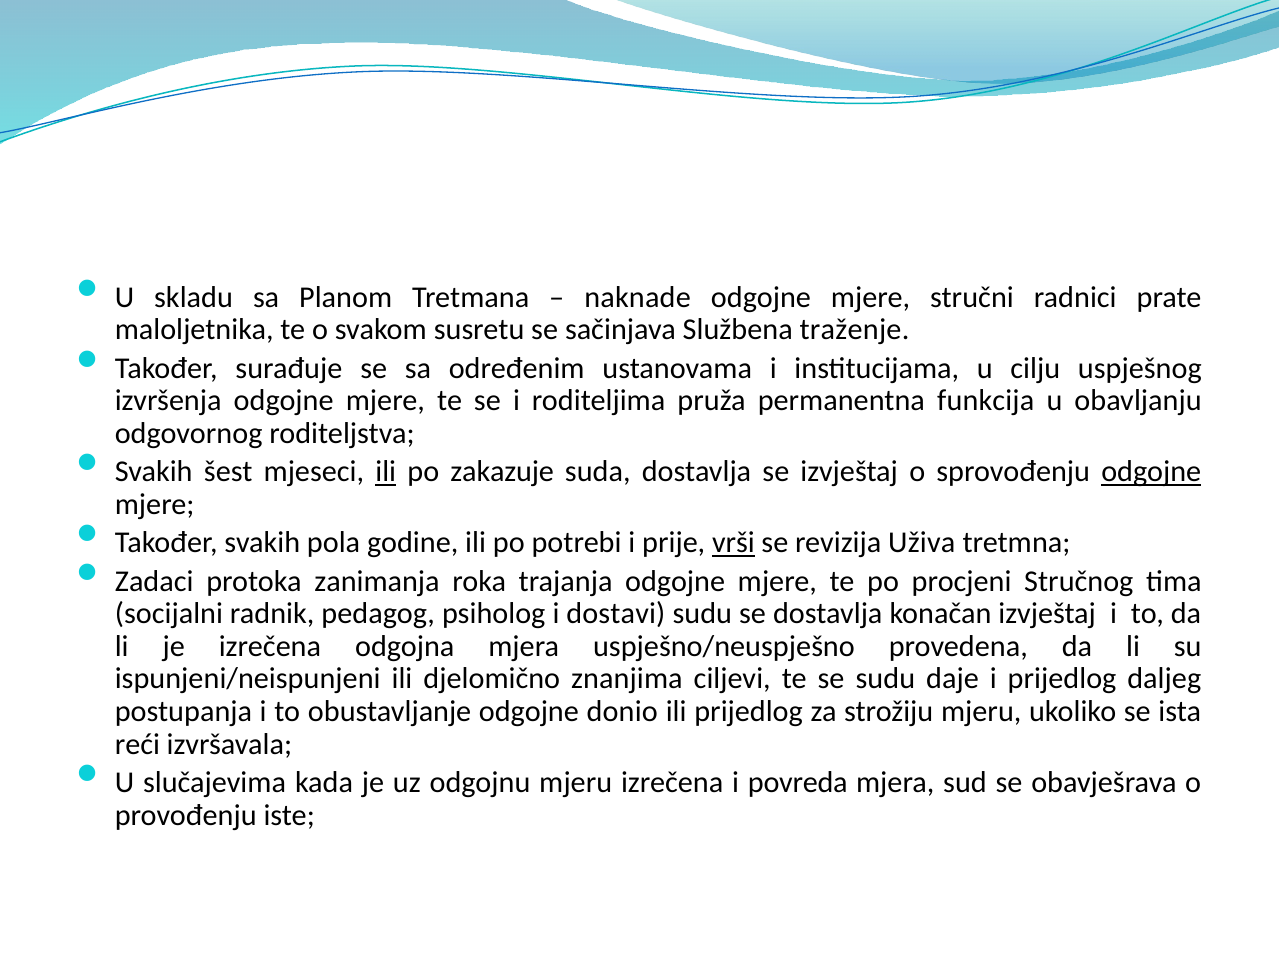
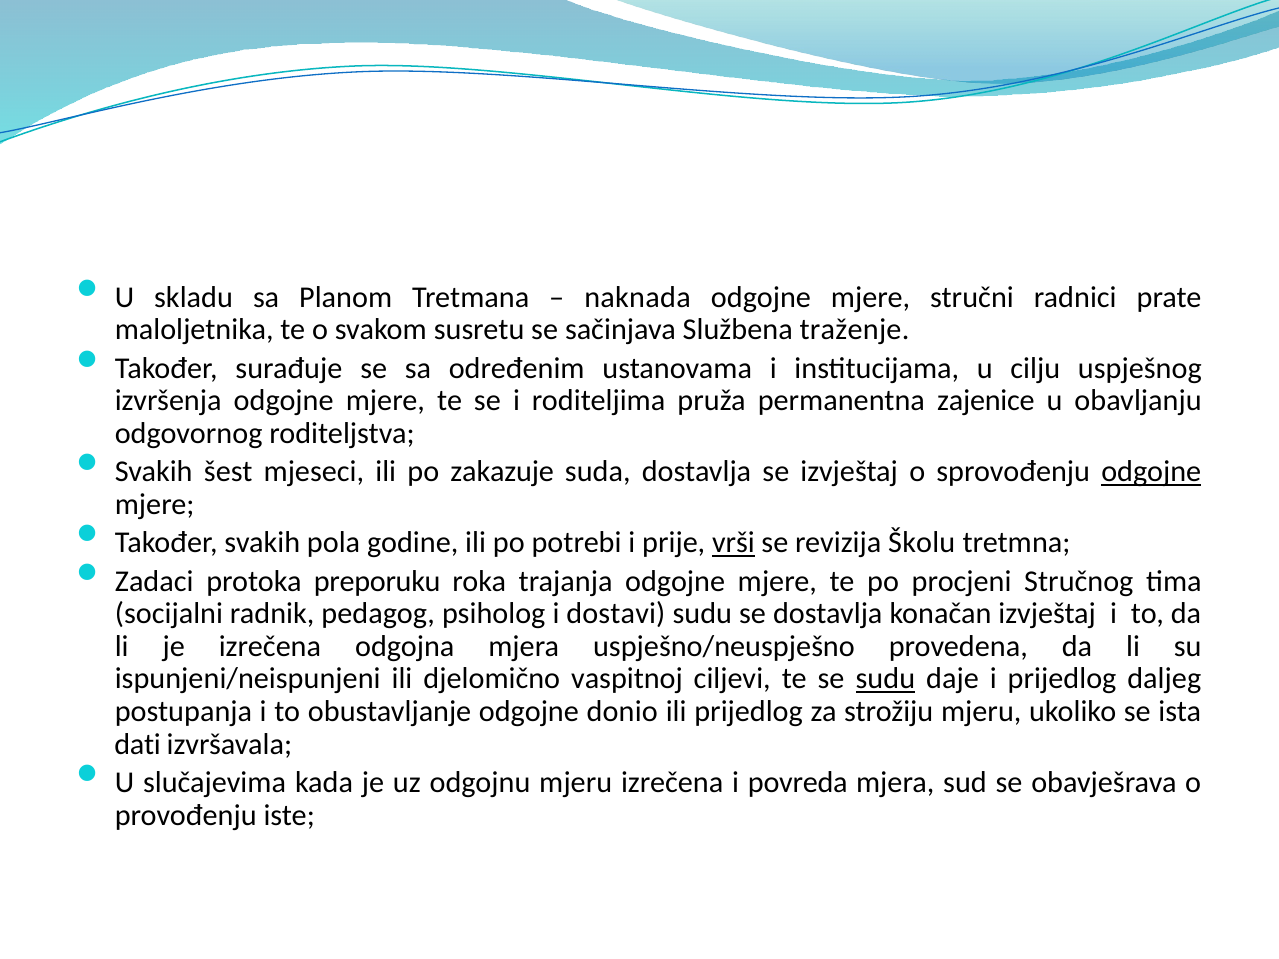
naknade: naknade -> naknada
funkcija: funkcija -> zajenice
ili at (386, 472) underline: present -> none
Uživa: Uživa -> Školu
zanimanja: zanimanja -> preporuku
znanjima: znanjima -> vaspitnoj
sudu at (885, 679) underline: none -> present
reći: reći -> dati
